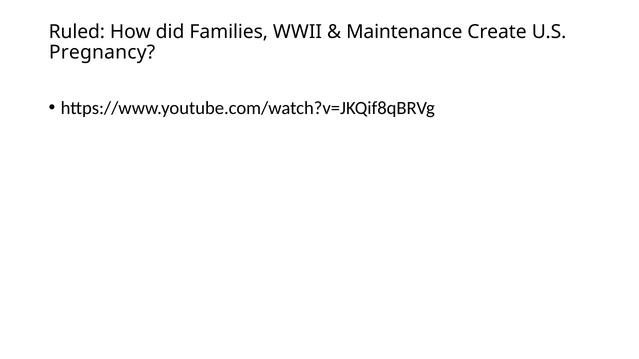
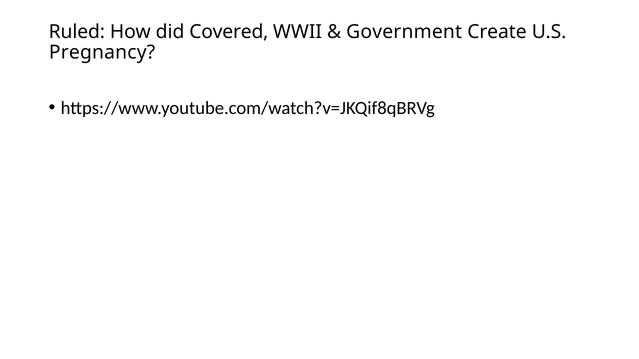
Families: Families -> Covered
Maintenance: Maintenance -> Government
